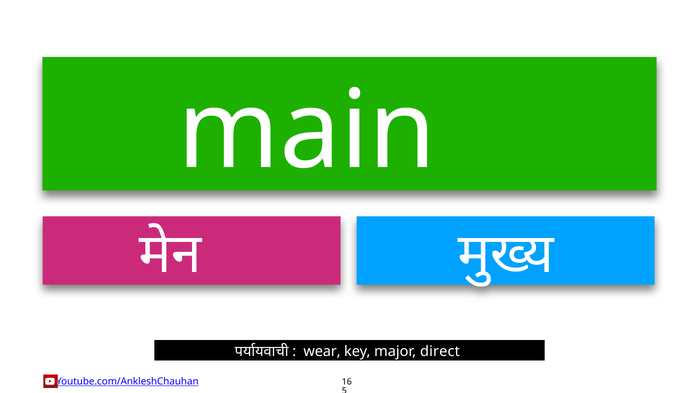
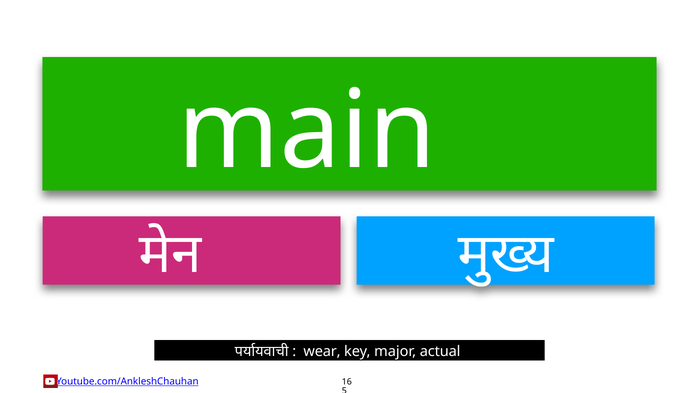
direct: direct -> actual
